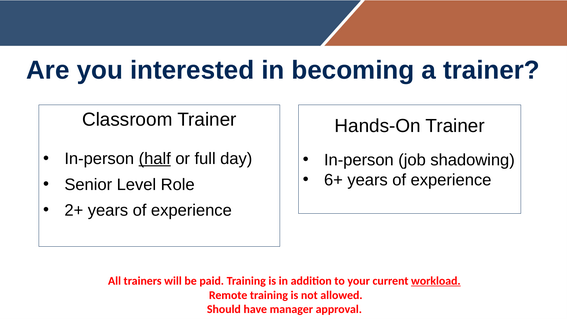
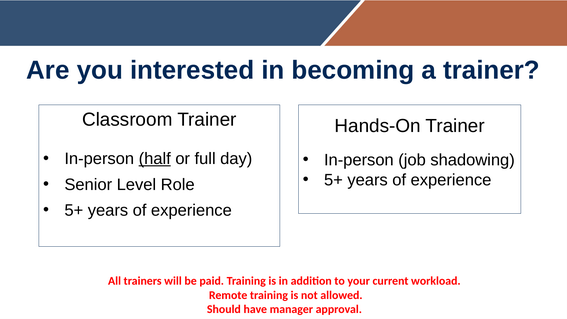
6+ at (333, 180): 6+ -> 5+
2+ at (74, 210): 2+ -> 5+
workload underline: present -> none
